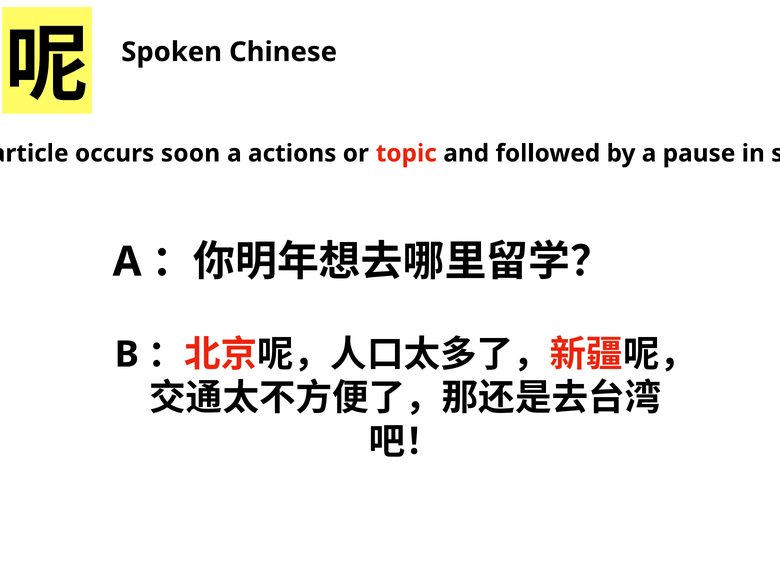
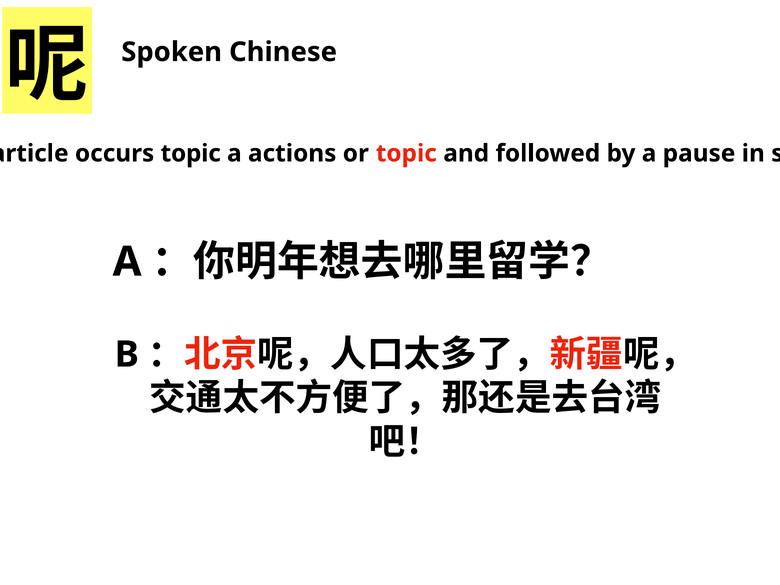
occurs soon: soon -> topic
